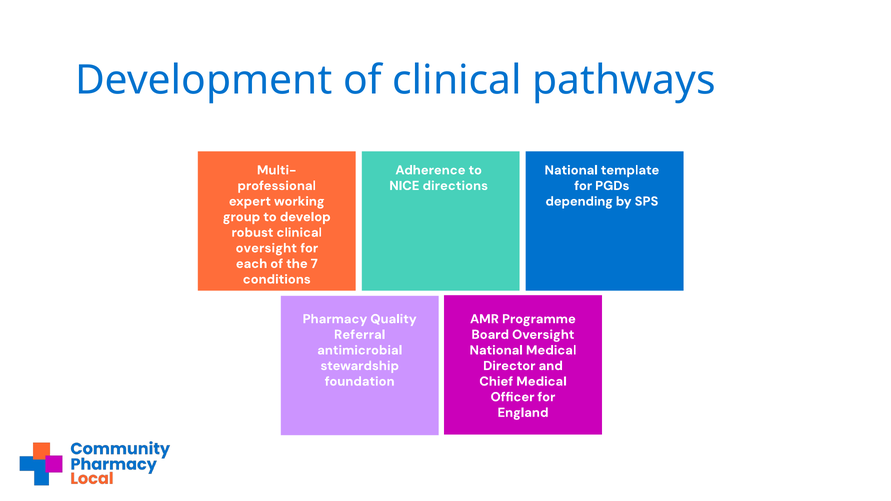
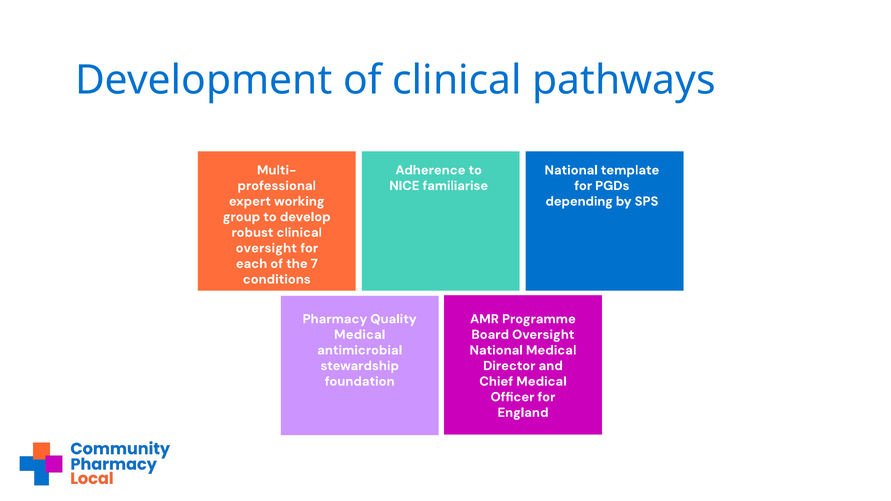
directions: directions -> familiarise
Referral at (360, 335): Referral -> Medical
